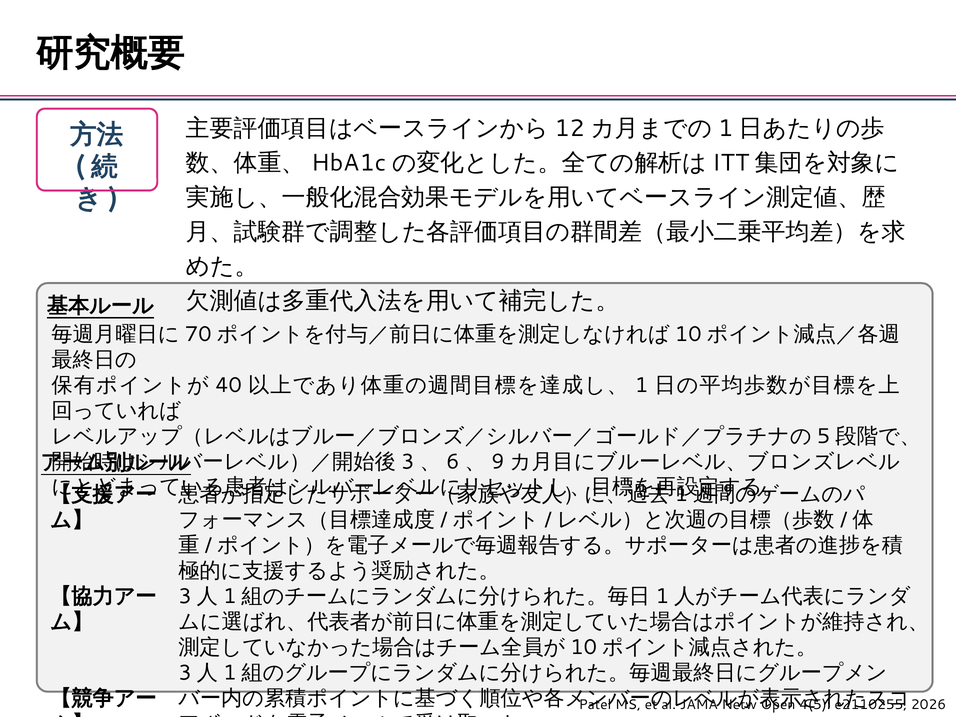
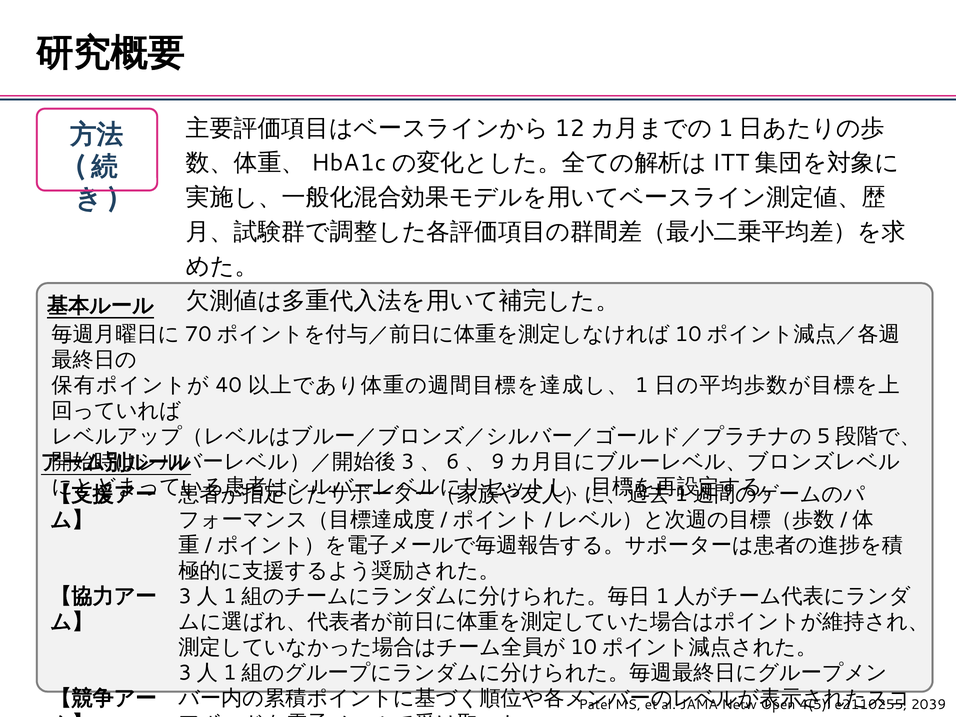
2026: 2026 -> 2039
